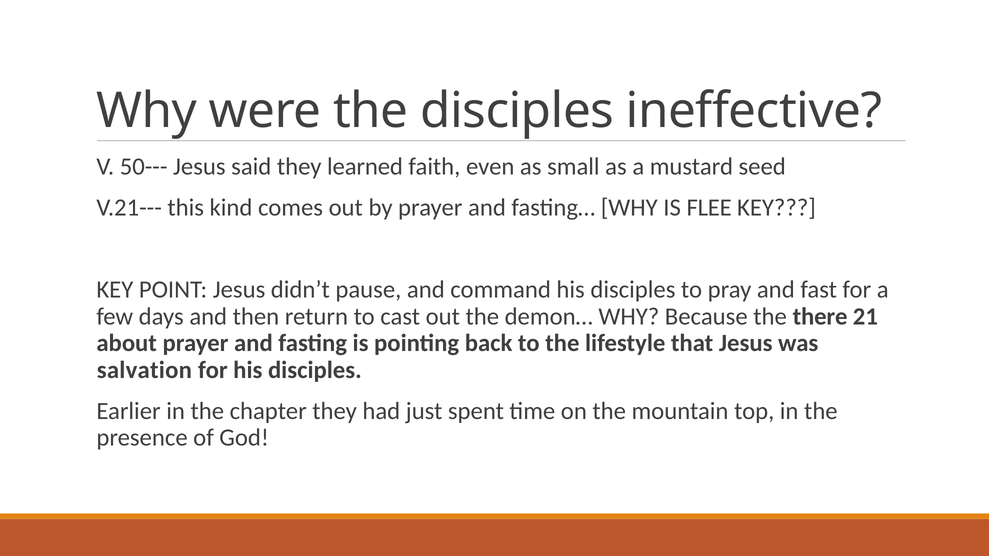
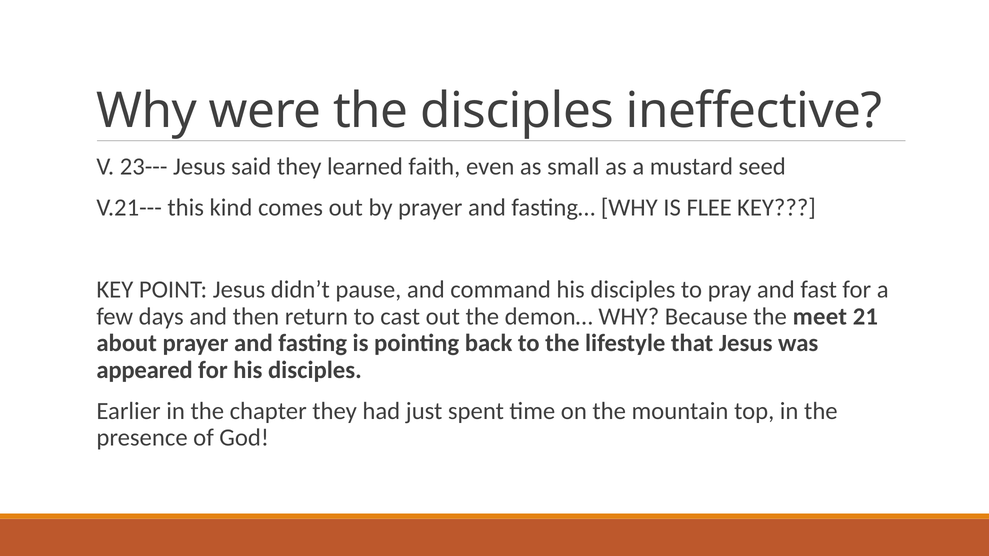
50---: 50--- -> 23---
there: there -> meet
salvation: salvation -> appeared
